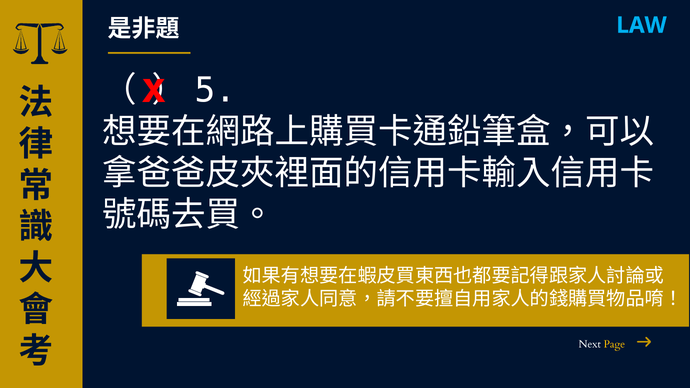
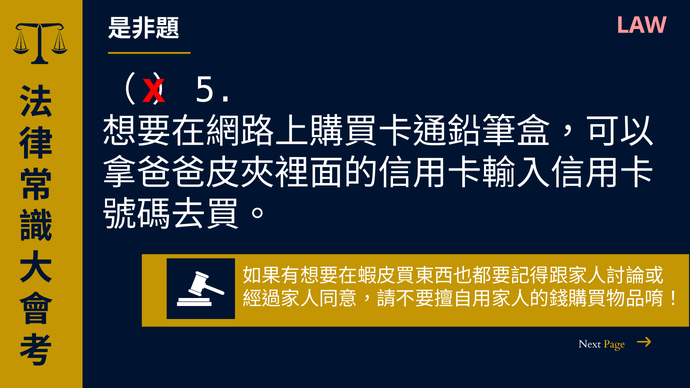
LAW colour: light blue -> pink
